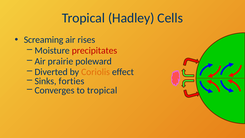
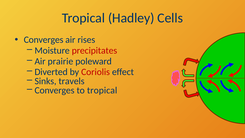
Screaming at (44, 40): Screaming -> Converges
Coriolis colour: orange -> red
forties: forties -> travels
